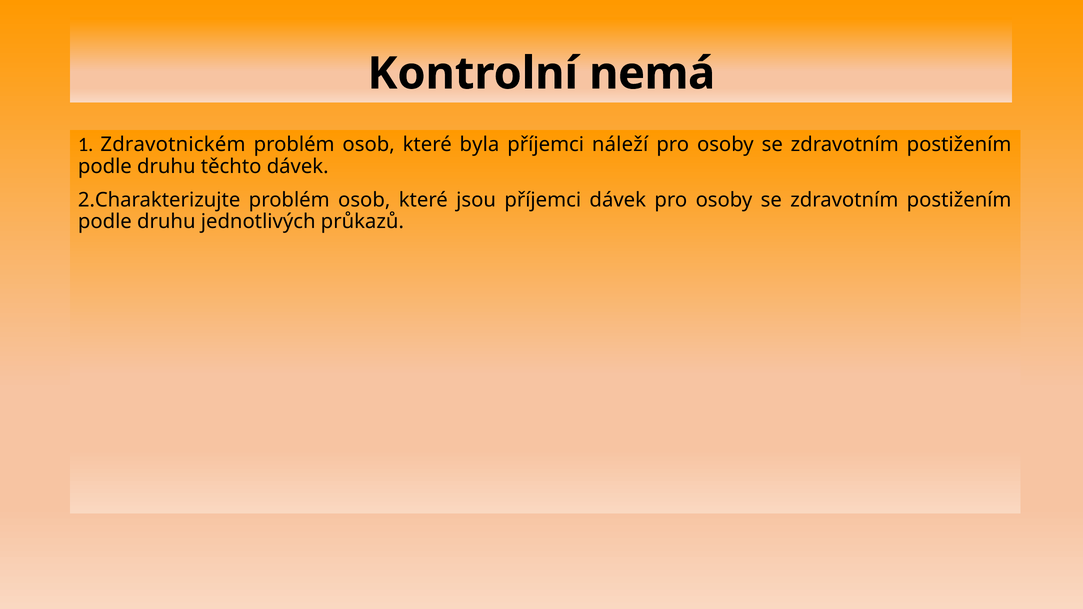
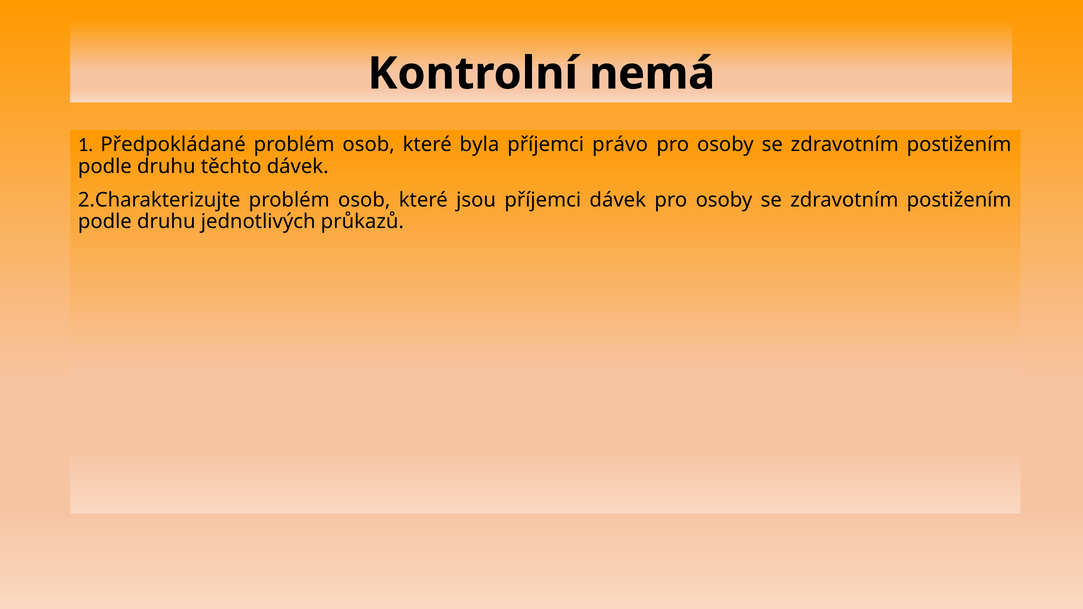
Zdravotnickém: Zdravotnickém -> Předpokládané
náleží: náleží -> právo
